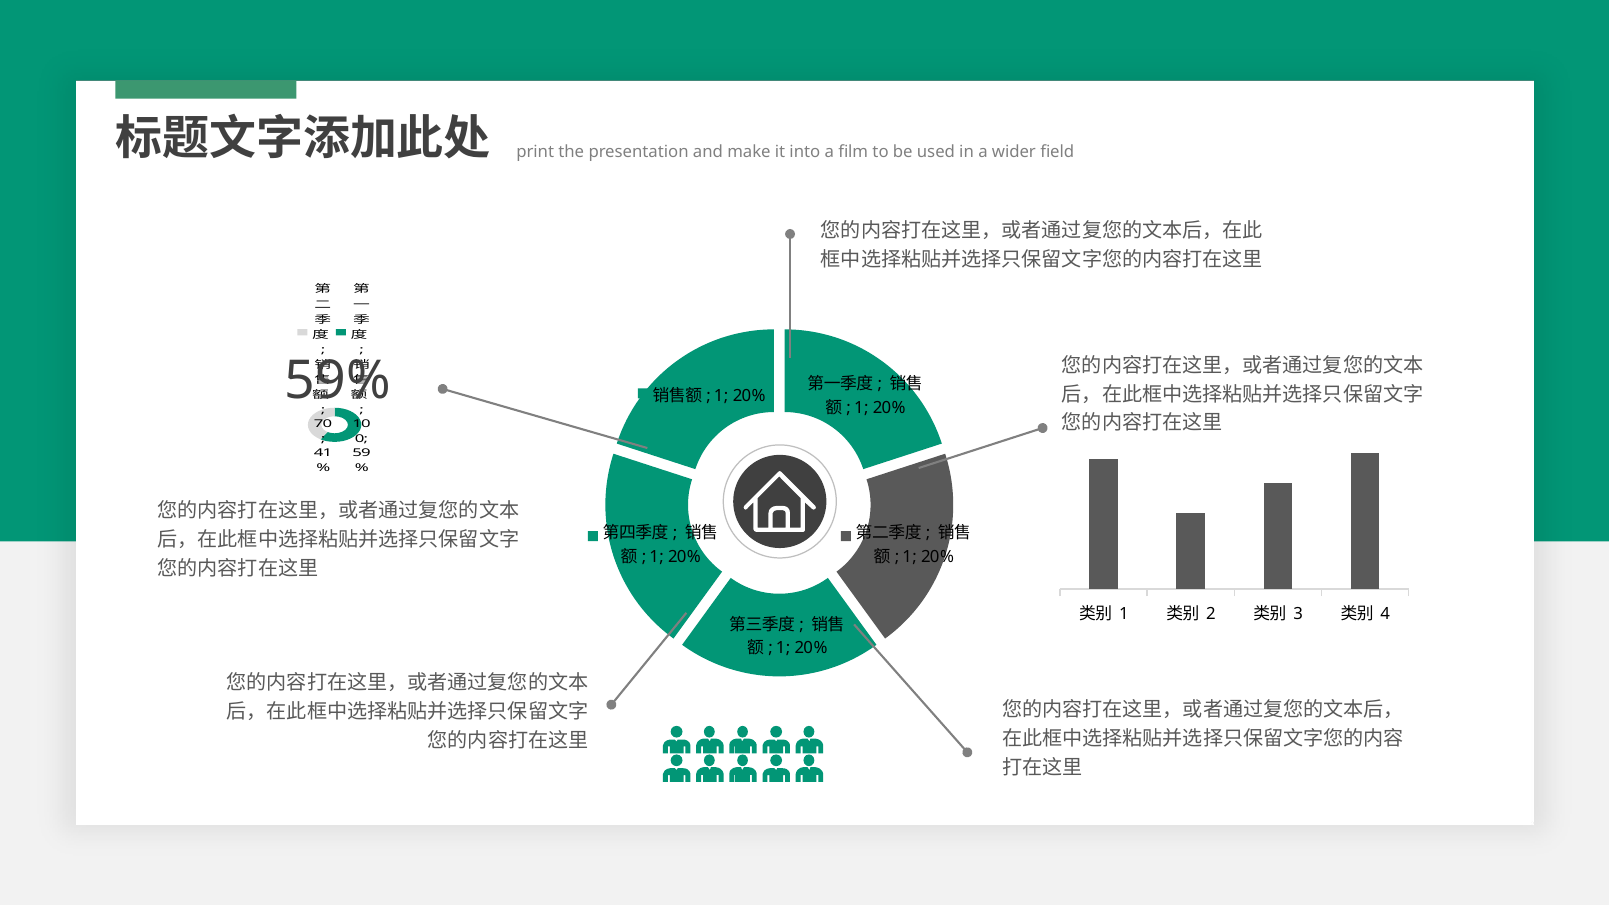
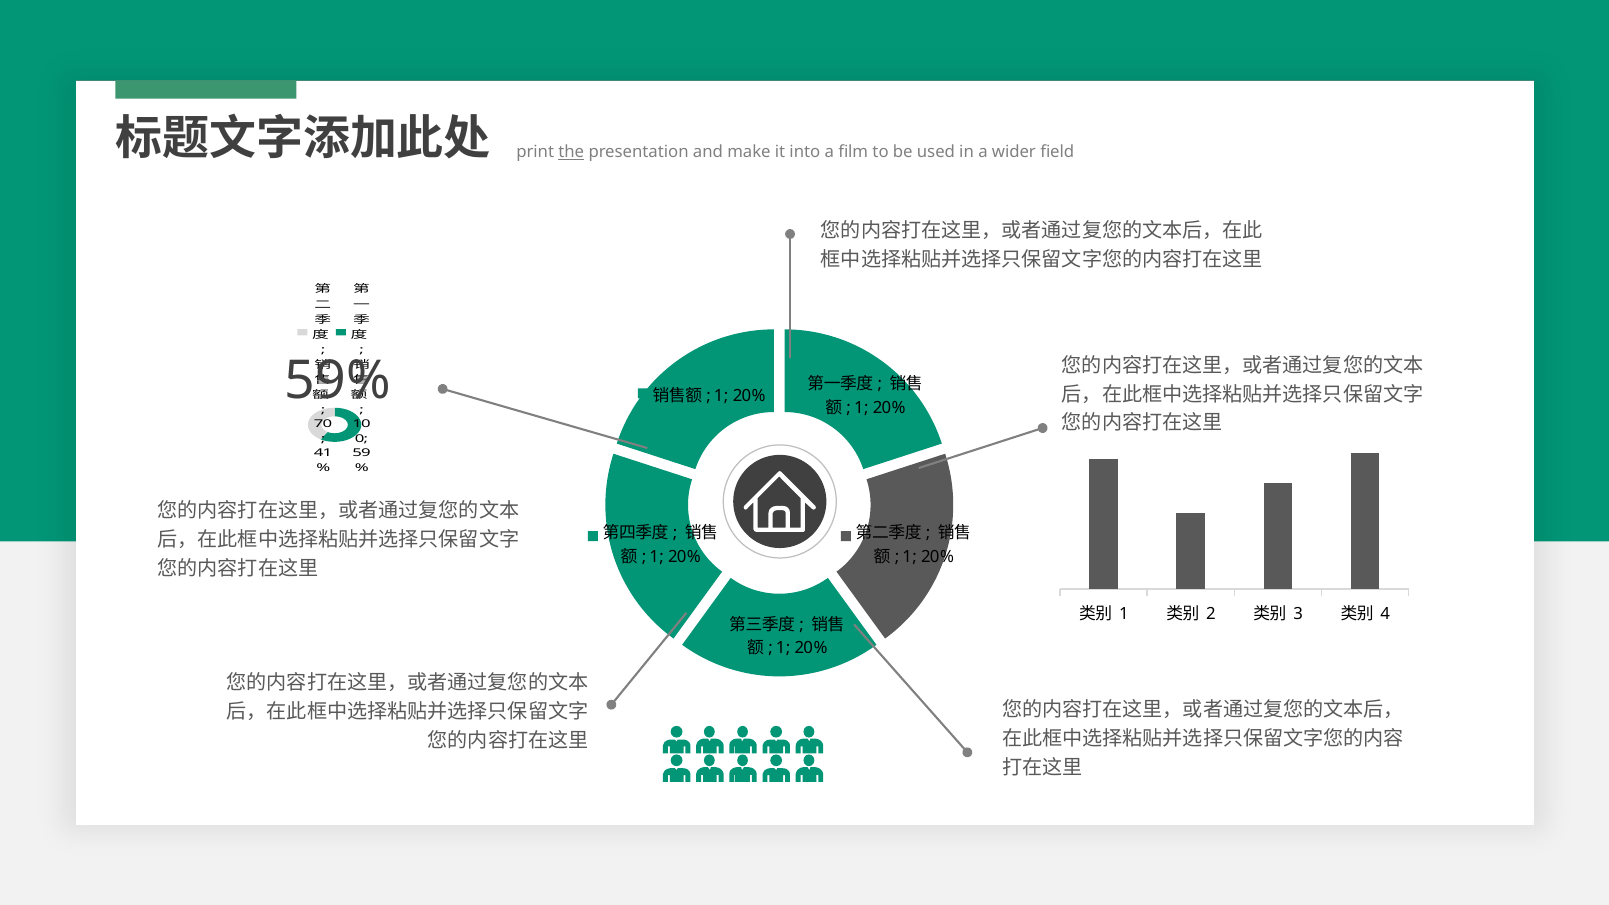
the underline: none -> present
